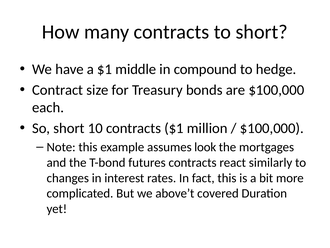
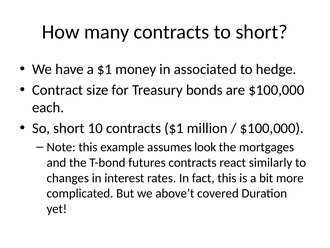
middle: middle -> money
compound: compound -> associated
